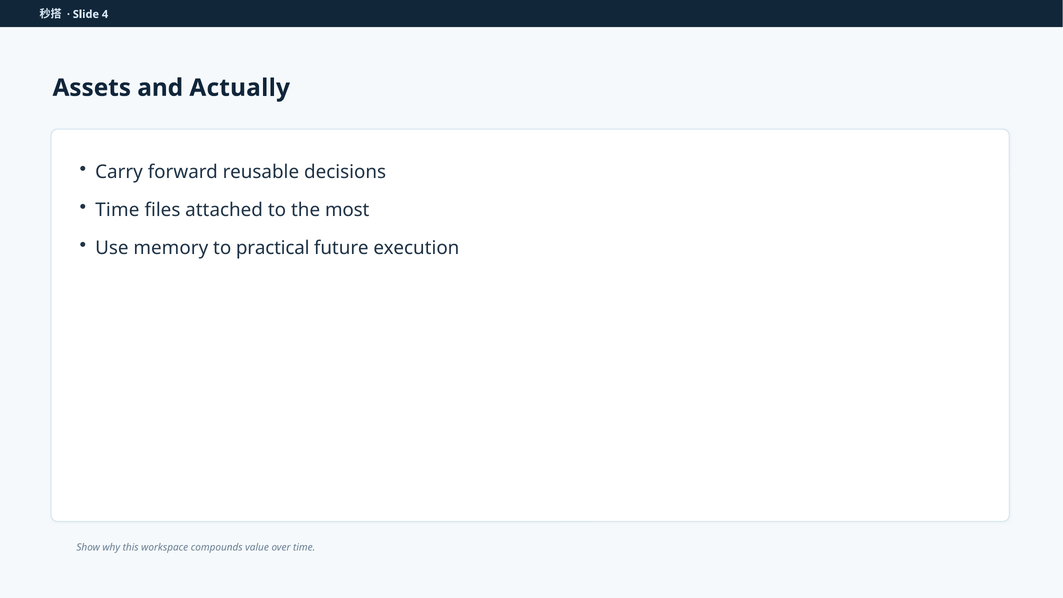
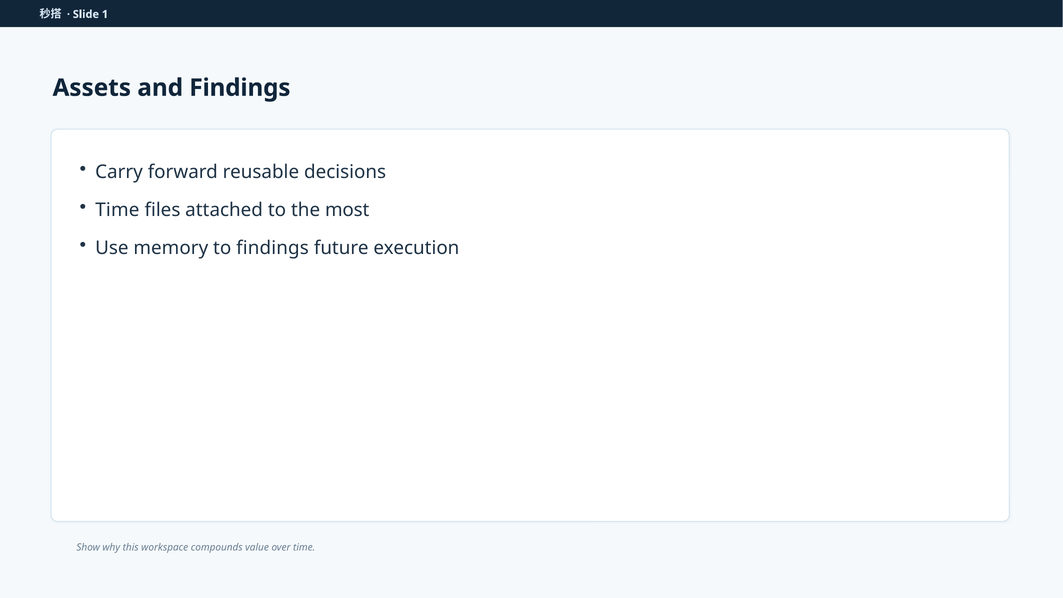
4: 4 -> 1
and Actually: Actually -> Findings
to practical: practical -> findings
